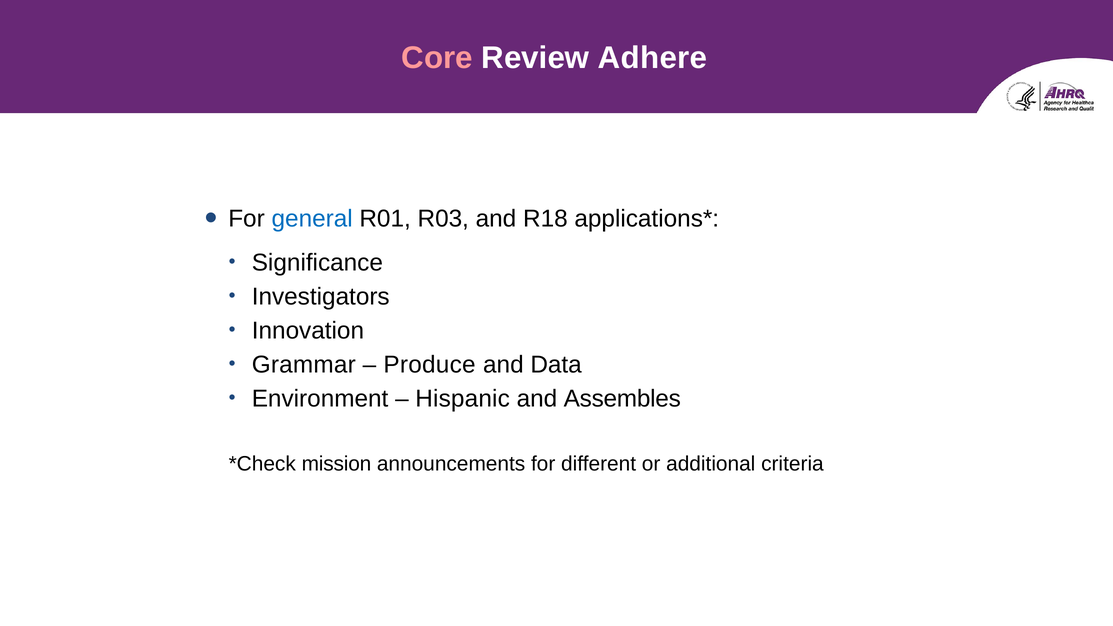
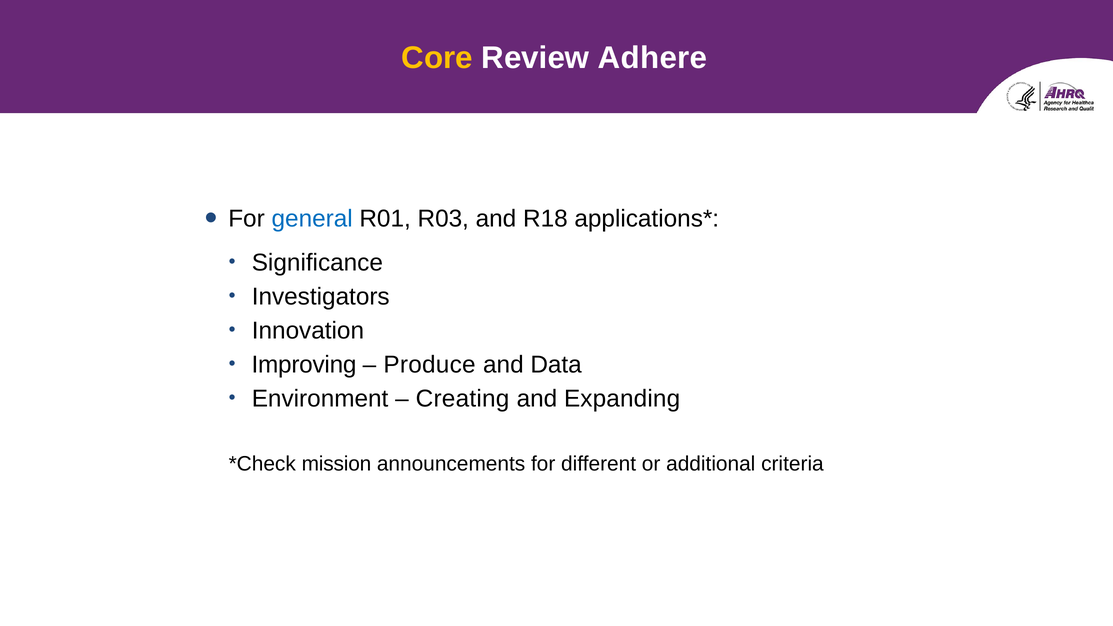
Core colour: pink -> yellow
Grammar: Grammar -> Improving
Hispanic: Hispanic -> Creating
Assembles: Assembles -> Expanding
